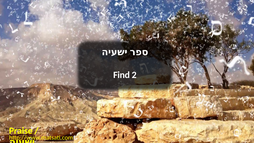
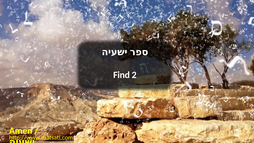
Praise: Praise -> Amen
